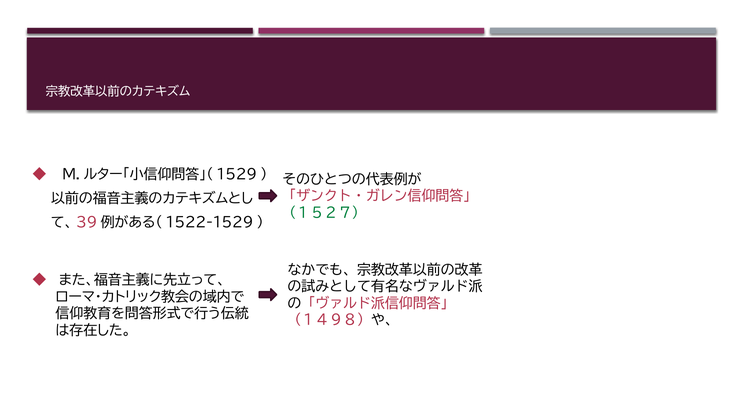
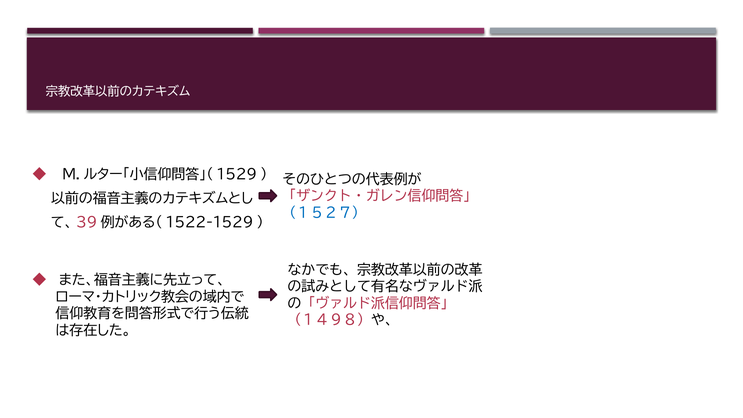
（１５２７） colour: green -> blue
